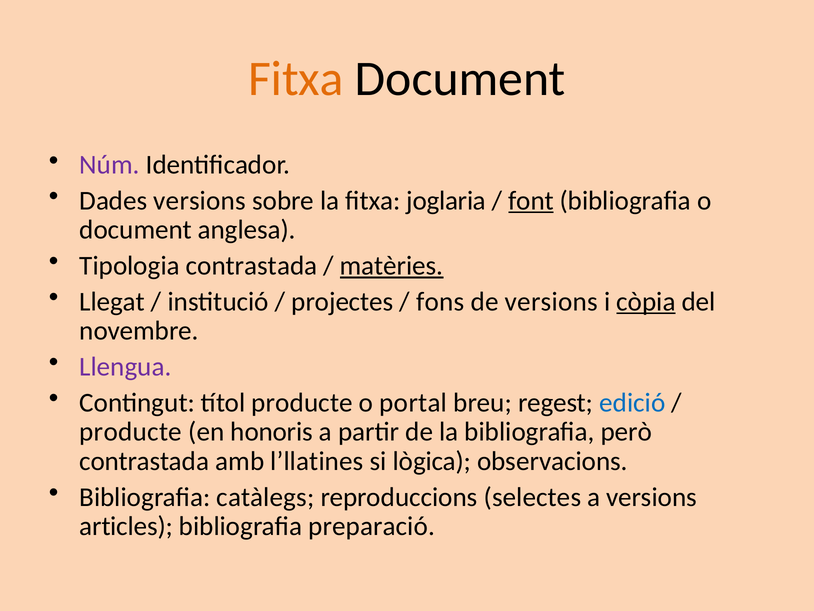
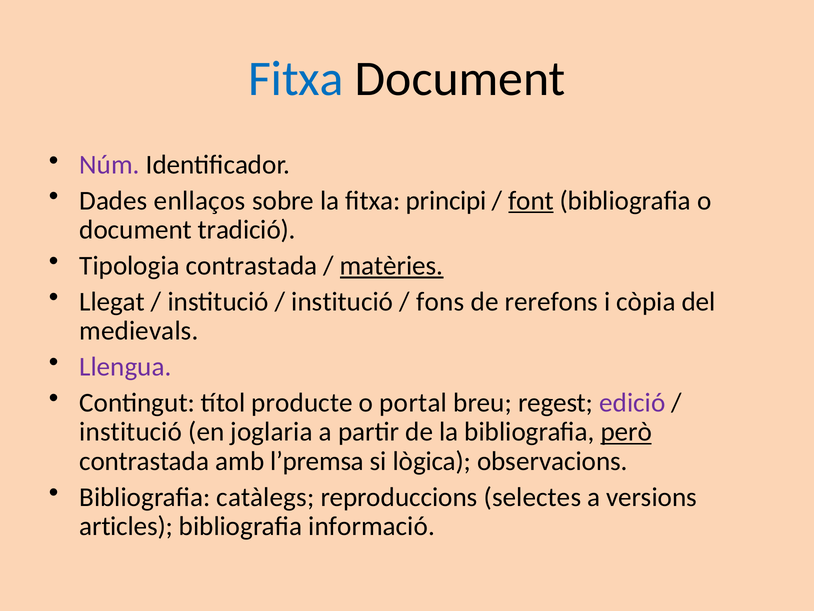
Fitxa at (296, 79) colour: orange -> blue
Dades versions: versions -> enllaços
joglaria: joglaria -> principi
anglesa: anglesa -> tradició
projectes at (342, 301): projectes -> institució
de versions: versions -> rerefons
còpia underline: present -> none
novembre: novembre -> medievals
edició colour: blue -> purple
producte at (131, 432): producte -> institució
honoris: honoris -> joglaria
però underline: none -> present
l’llatines: l’llatines -> l’premsa
preparació: preparació -> informació
